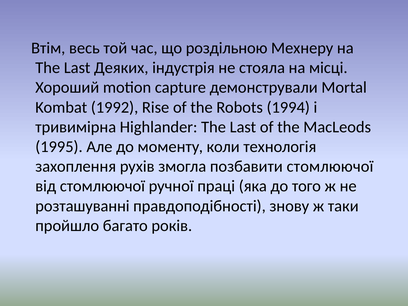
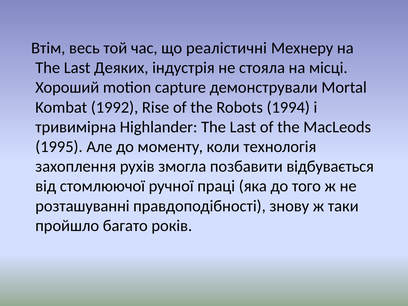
роздільною: роздільною -> реалістичні
позбавити стомлюючої: стомлюючої -> відбувається
